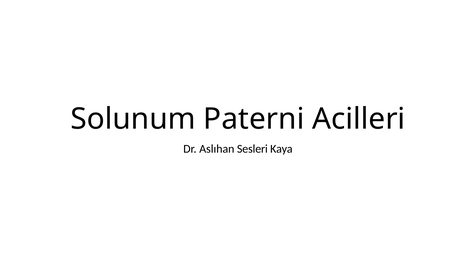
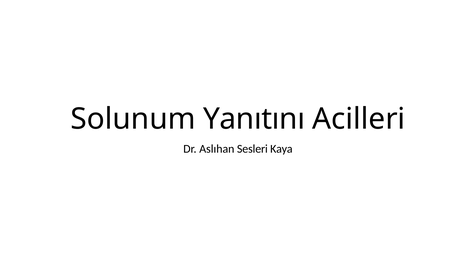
Paterni: Paterni -> Yanıtını
